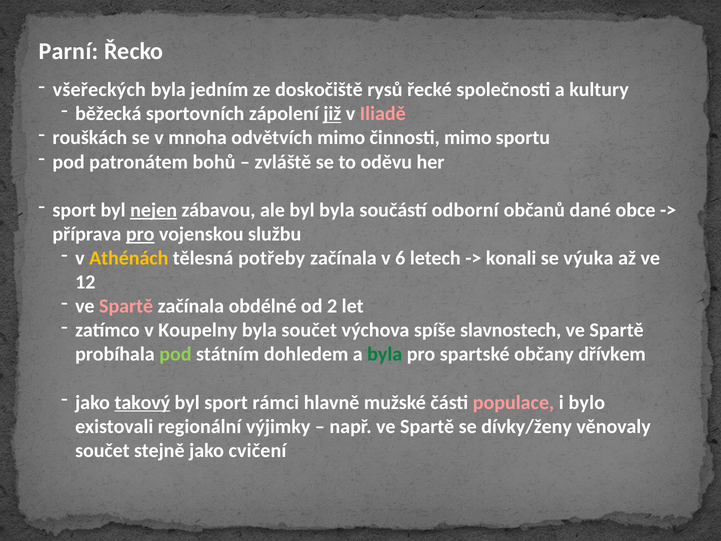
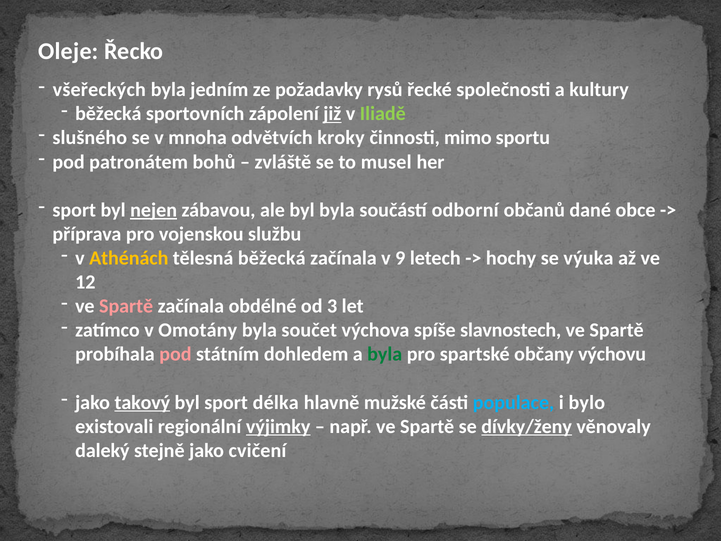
Parní: Parní -> Oleje
doskočiště: doskočiště -> požadavky
Iliadě colour: pink -> light green
rouškách: rouškách -> slušného
odvětvích mimo: mimo -> kroky
oděvu: oděvu -> musel
pro at (140, 234) underline: present -> none
tělesná potřeby: potřeby -> běžecká
6: 6 -> 9
konali: konali -> hochy
2: 2 -> 3
Koupelny: Koupelny -> Omotány
pod at (175, 354) colour: light green -> pink
dřívkem: dřívkem -> výchovu
rámci: rámci -> délka
populace colour: pink -> light blue
výjimky underline: none -> present
dívky/ženy underline: none -> present
součet at (102, 450): součet -> daleký
